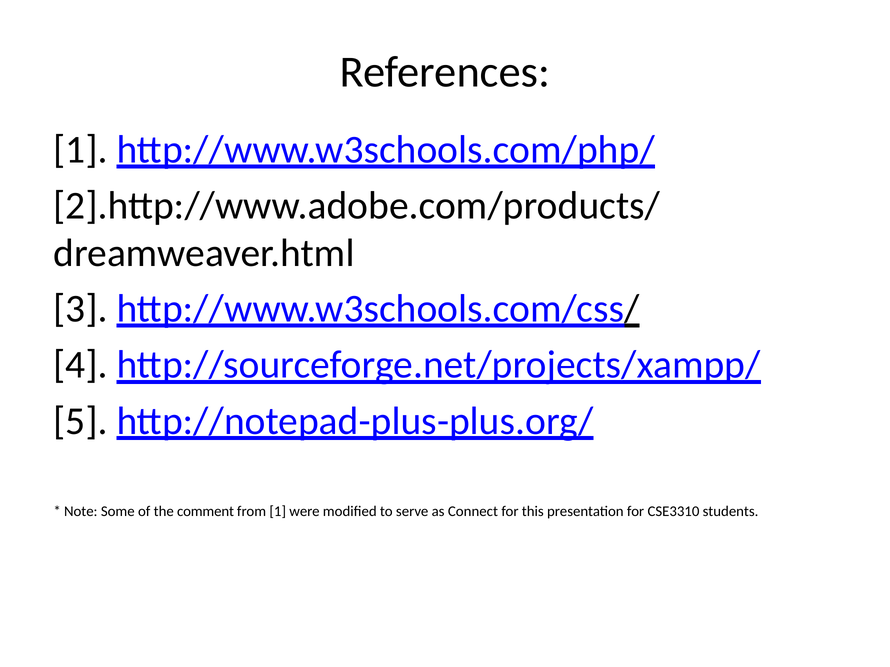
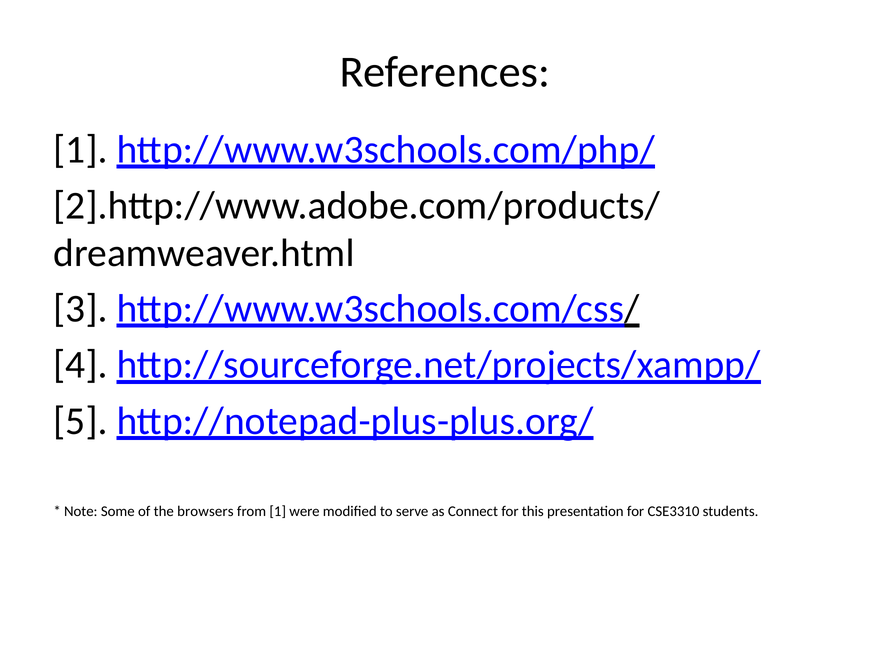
comment: comment -> browsers
